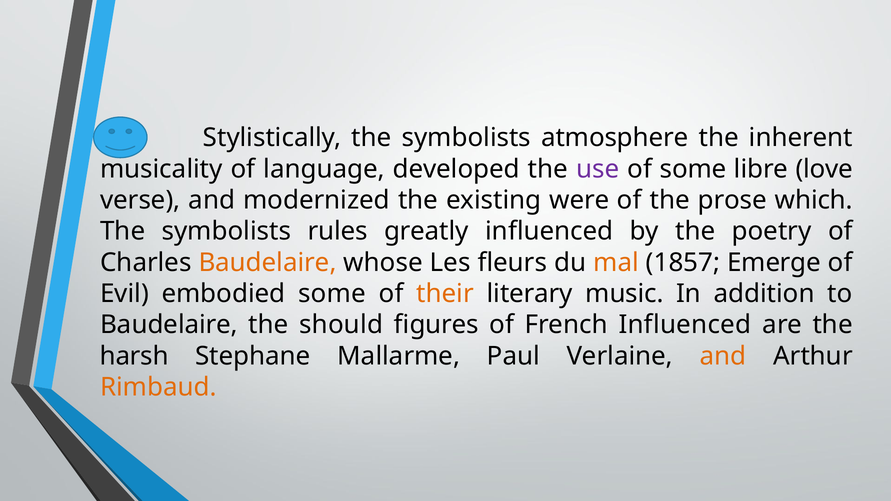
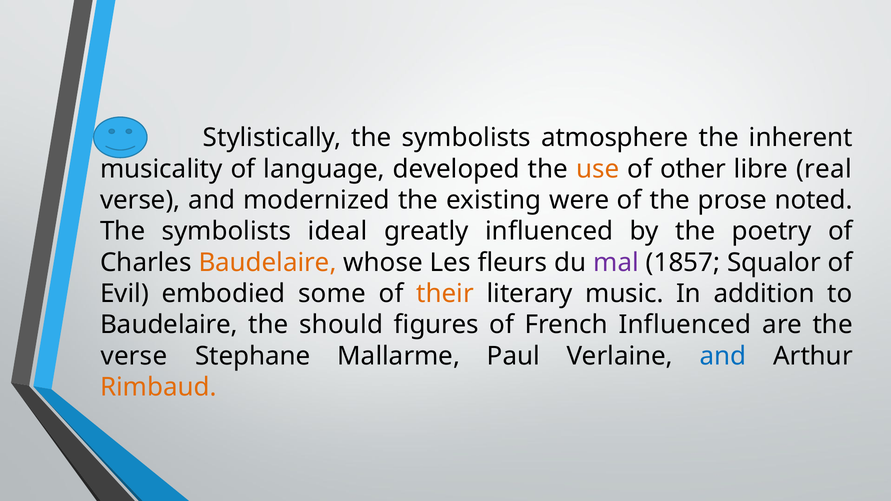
use colour: purple -> orange
of some: some -> other
love: love -> real
which: which -> noted
rules: rules -> ideal
mal colour: orange -> purple
Emerge: Emerge -> Squalor
harsh at (134, 356): harsh -> verse
and at (723, 356) colour: orange -> blue
